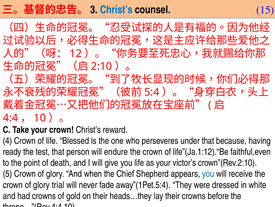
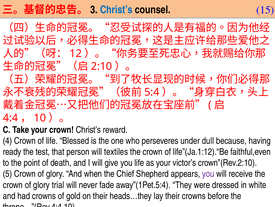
under that: that -> dull
endure: endure -> textiles
you at (208, 173) colour: blue -> purple
